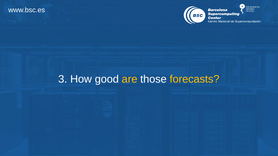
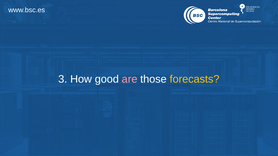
are colour: yellow -> pink
